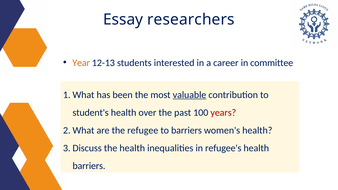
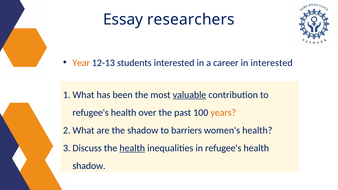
in committee: committee -> interested
student's at (91, 113): student's -> refugee's
years colour: red -> orange
the refugee: refugee -> shadow
health at (132, 148) underline: none -> present
barriers at (89, 166): barriers -> shadow
